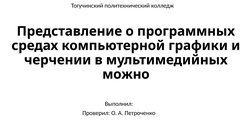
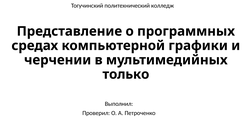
можно: можно -> только
